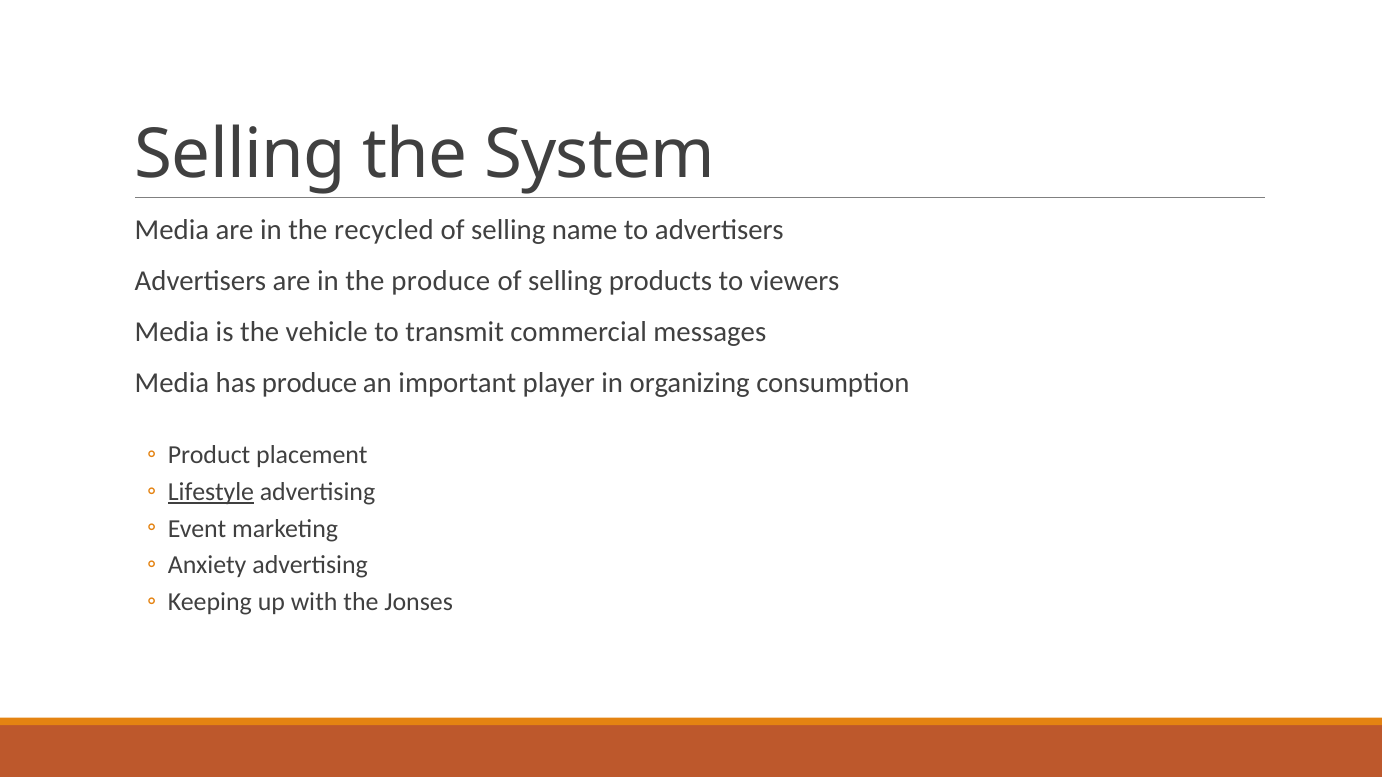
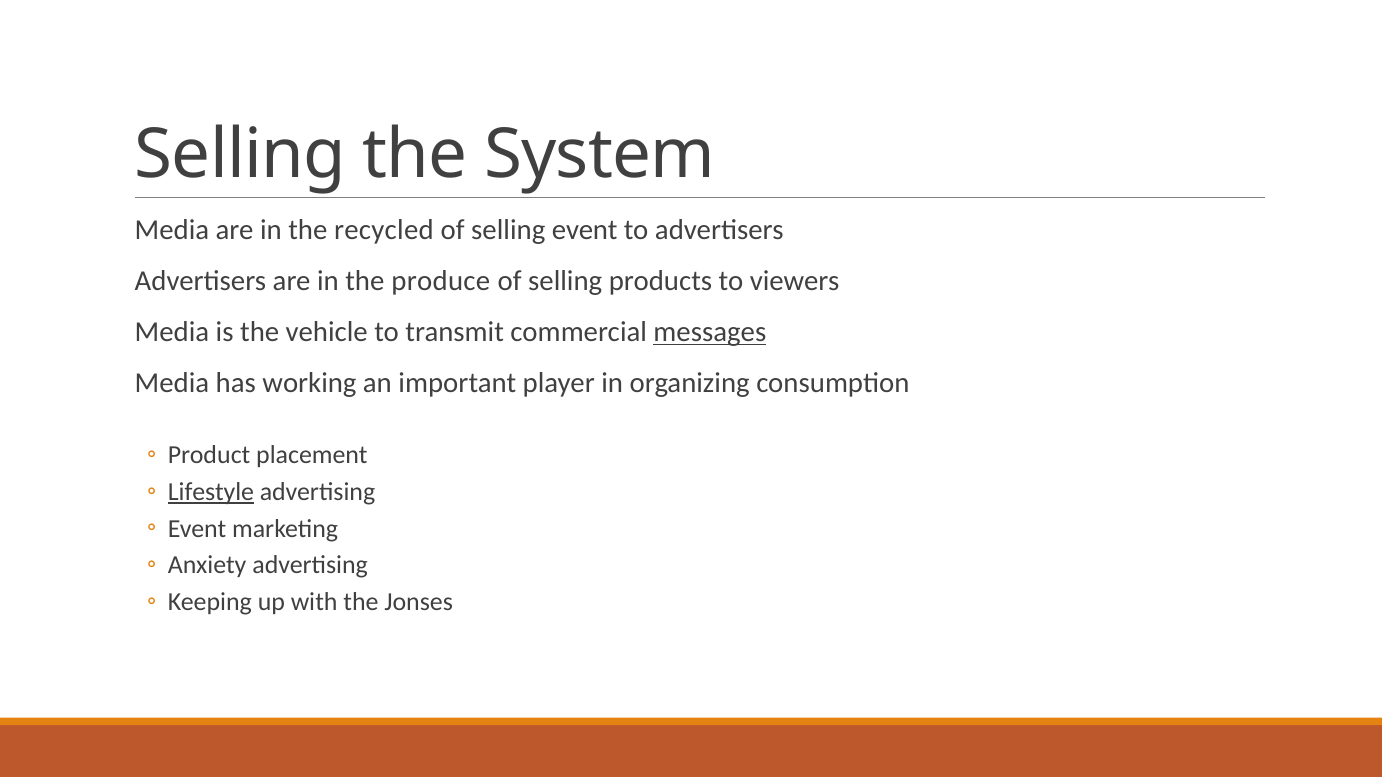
selling name: name -> event
messages underline: none -> present
has produce: produce -> working
